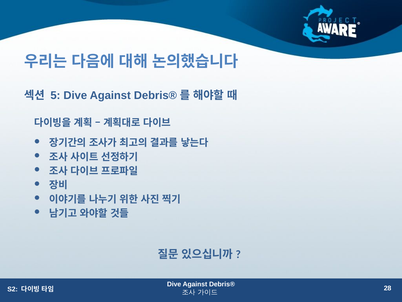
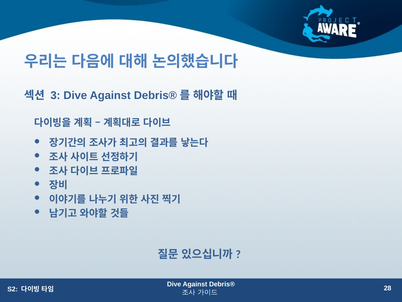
5: 5 -> 3
